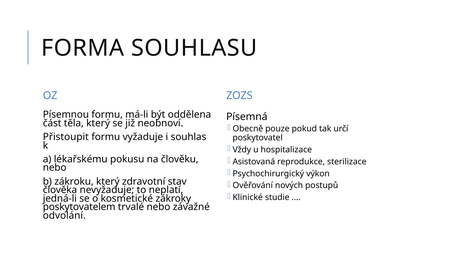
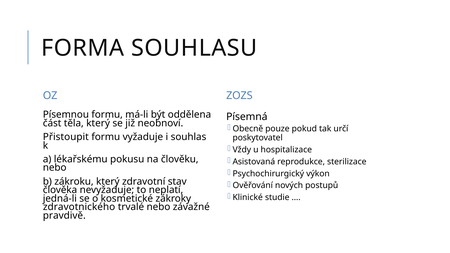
poskytovatelem: poskytovatelem -> zdravotnického
odvolání: odvolání -> pravdivě
